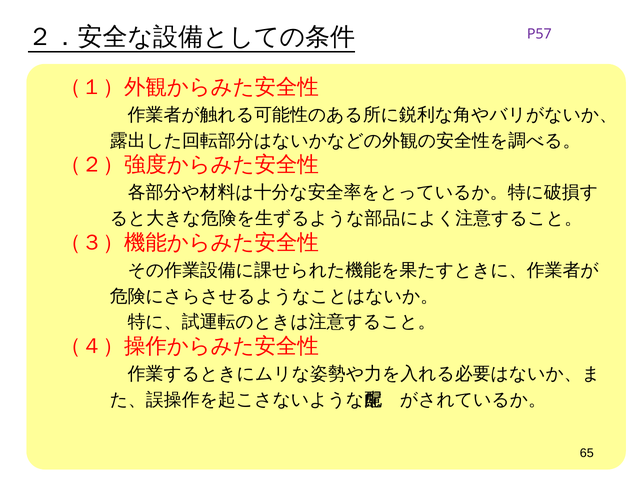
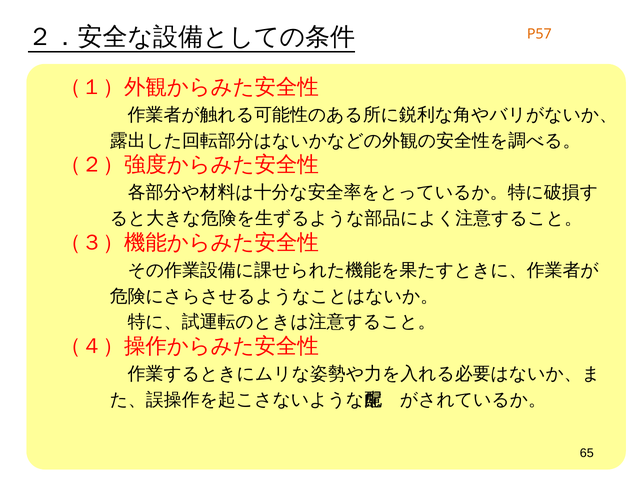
P57 colour: purple -> orange
